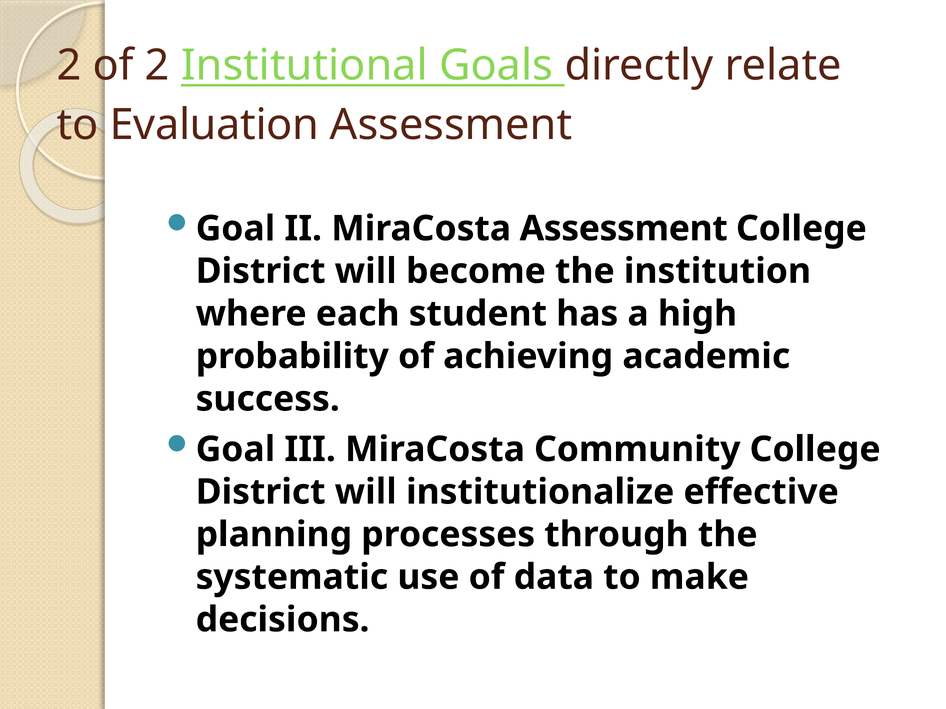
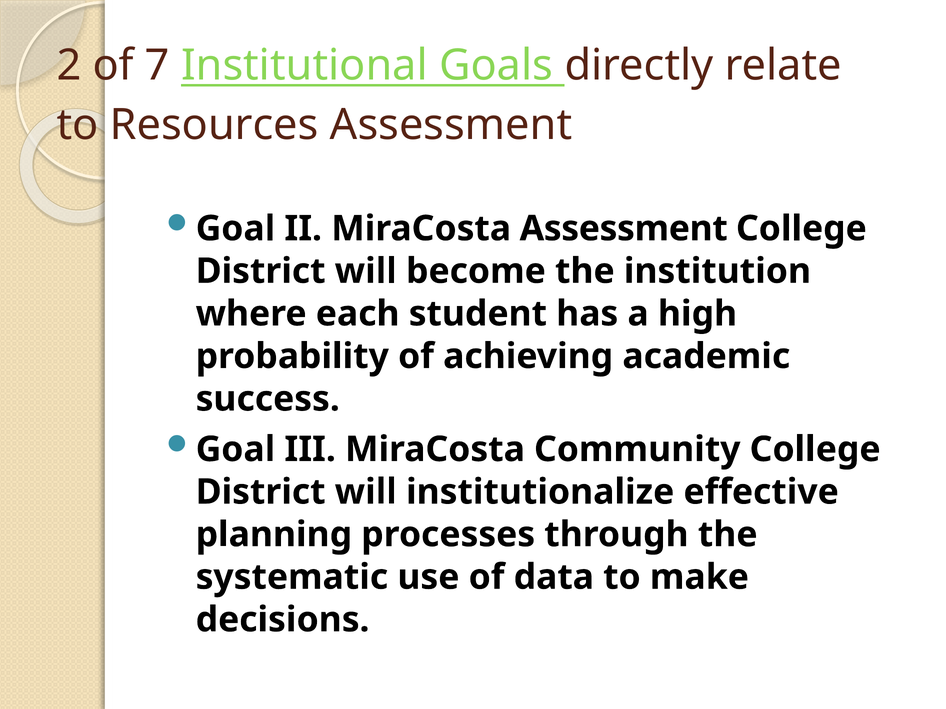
of 2: 2 -> 7
Evaluation: Evaluation -> Resources
